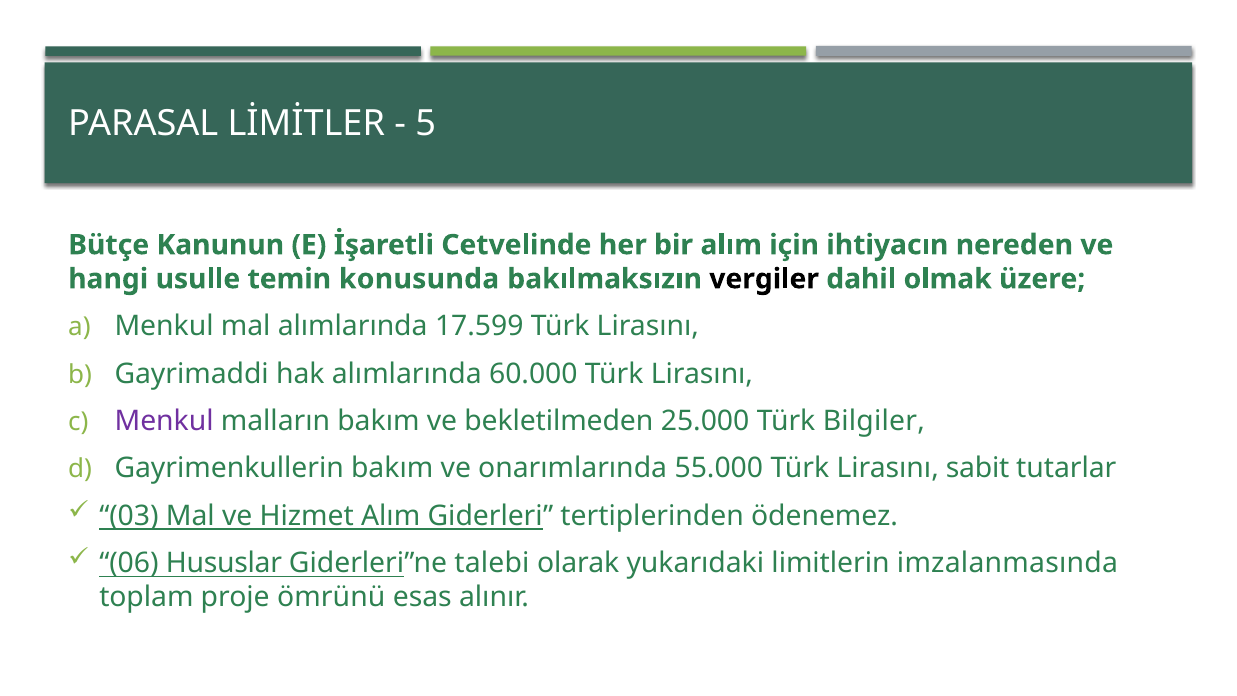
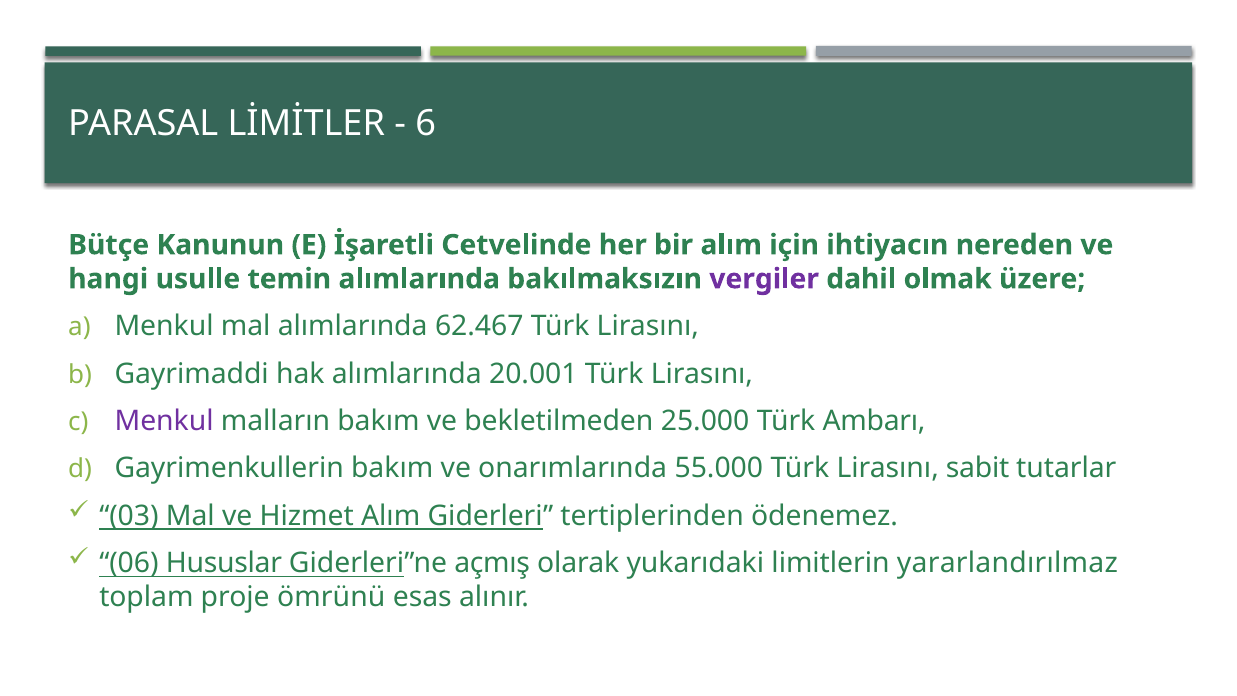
5: 5 -> 6
temin konusunda: konusunda -> alımlarında
vergiler colour: black -> purple
17.599: 17.599 -> 62.467
60.000: 60.000 -> 20.001
Bilgiler: Bilgiler -> Ambarı
talebi: talebi -> açmış
imzalanmasında: imzalanmasında -> yararlandırılmaz
